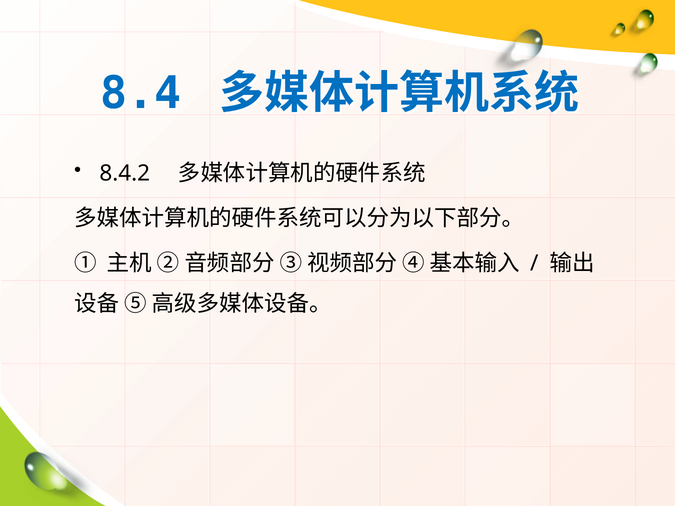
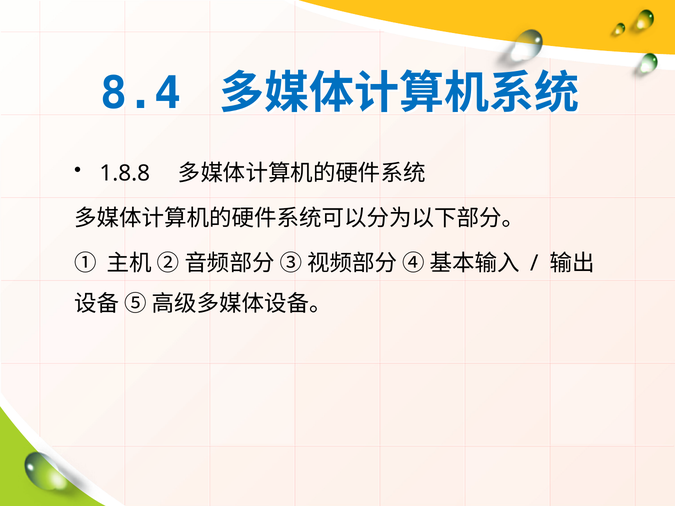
8.4.2: 8.4.2 -> 1.8.8
